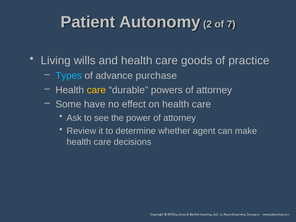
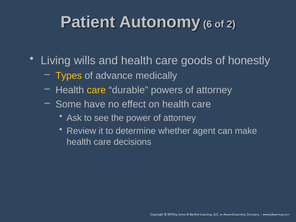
2: 2 -> 6
7: 7 -> 2
practice: practice -> honestly
Types colour: light blue -> yellow
purchase: purchase -> medically
